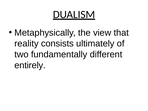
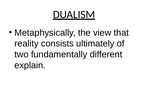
entirely: entirely -> explain
